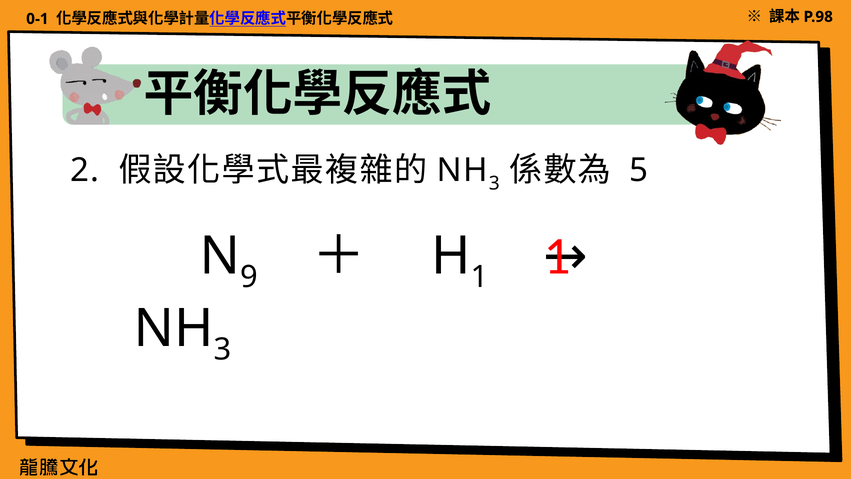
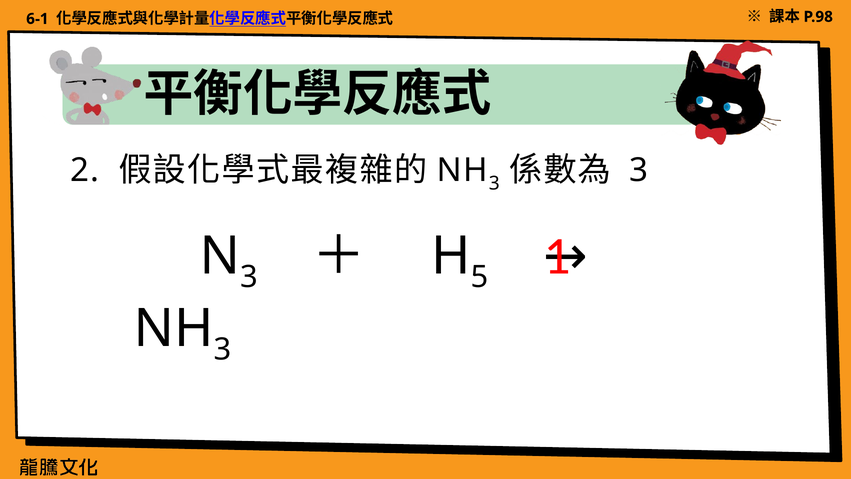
0-1: 0-1 -> 6-1
5 at (639, 170): 5 -> 3
9 at (249, 277): 9 -> 3
1 at (479, 277): 1 -> 5
